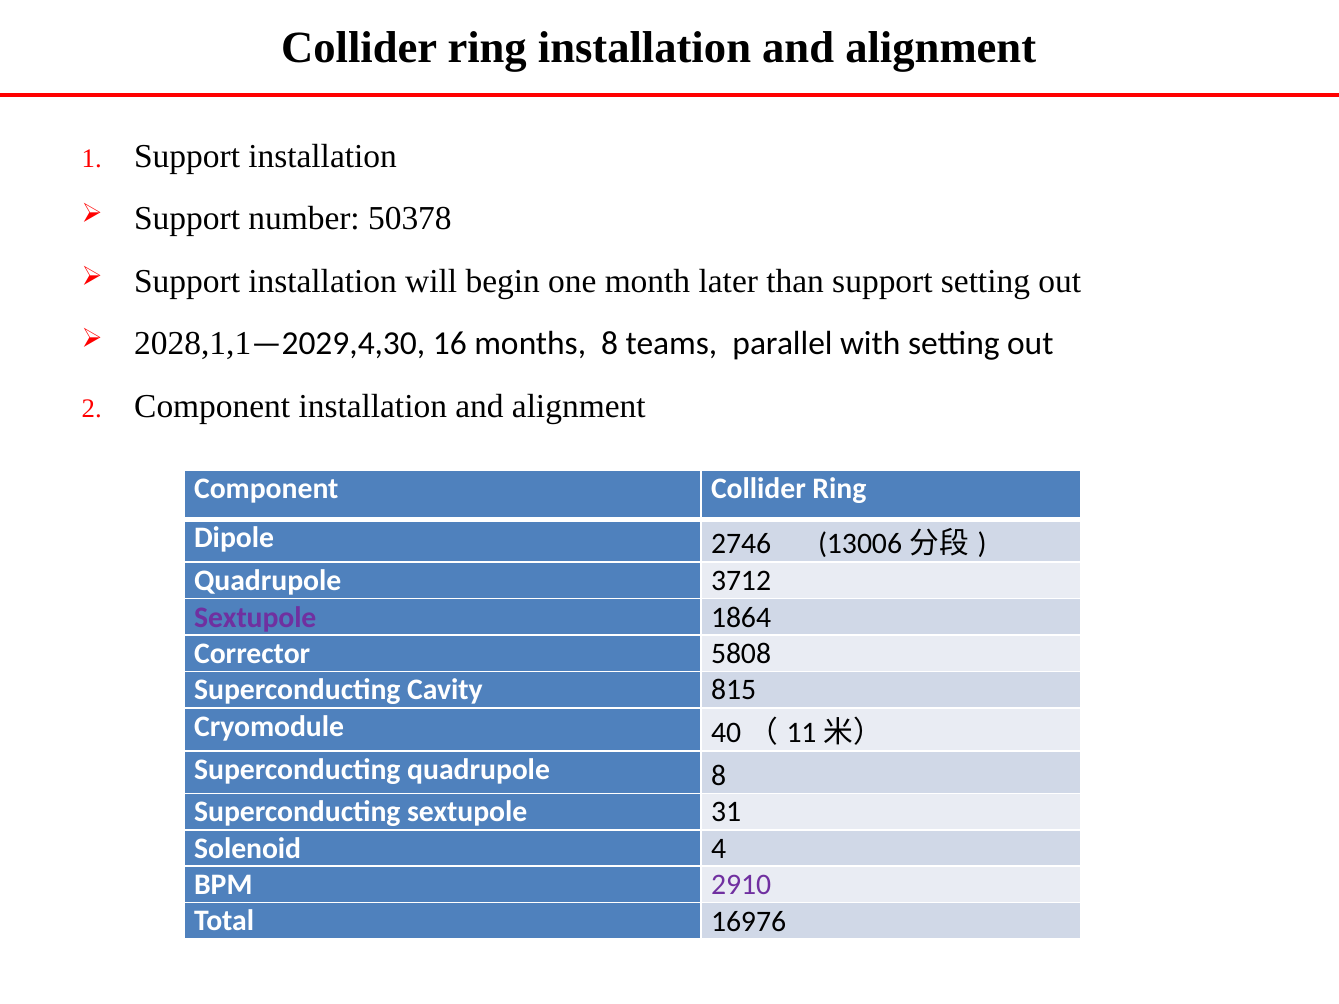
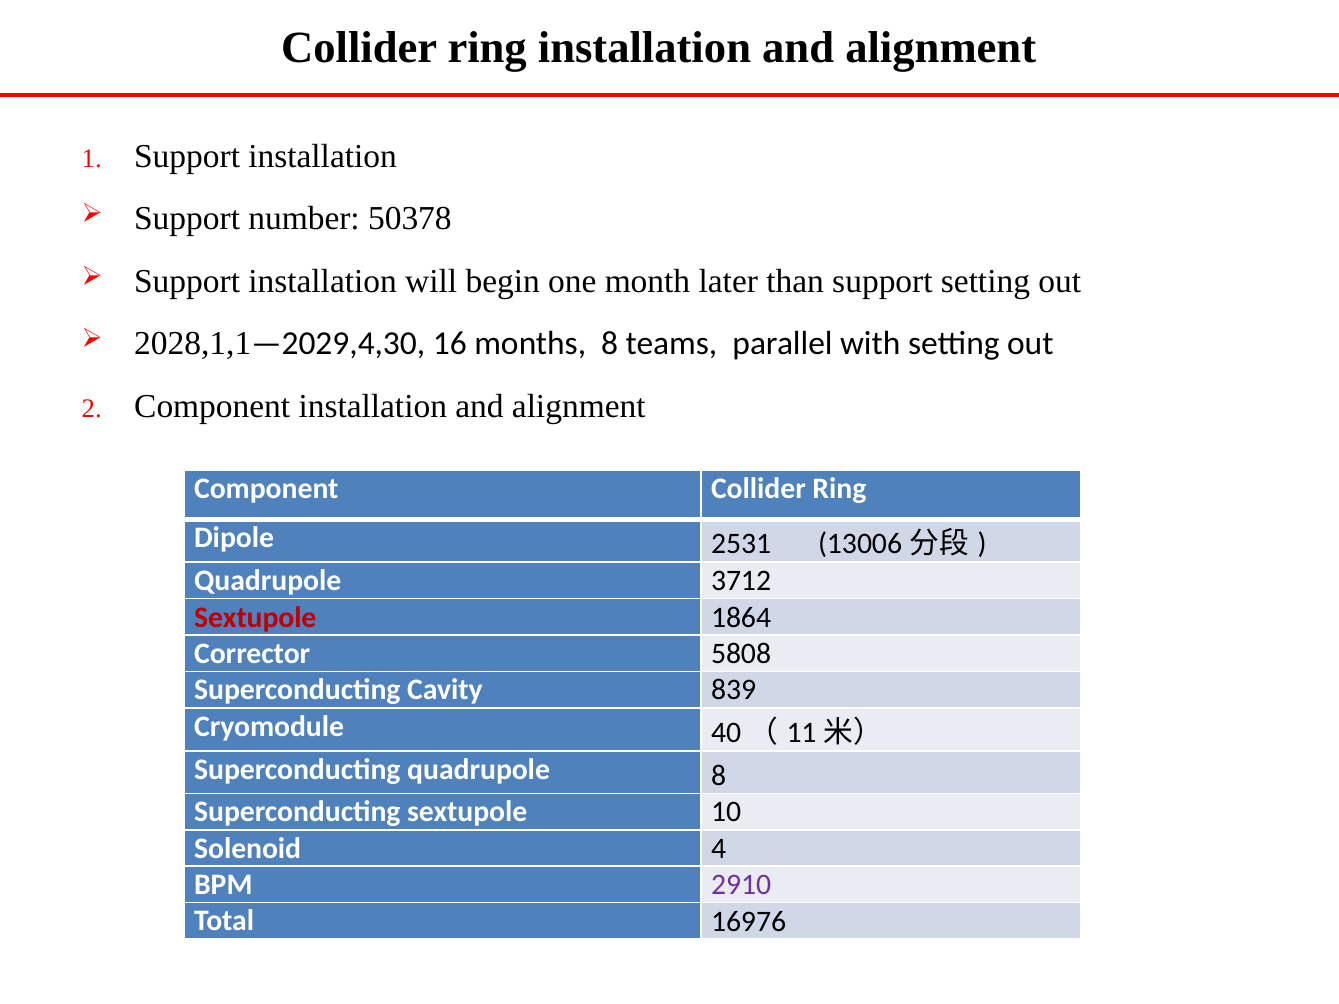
2746: 2746 -> 2531
Sextupole at (255, 617) colour: purple -> red
815: 815 -> 839
31: 31 -> 10
